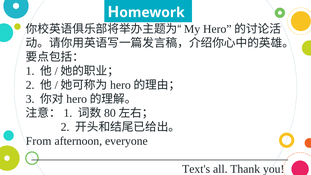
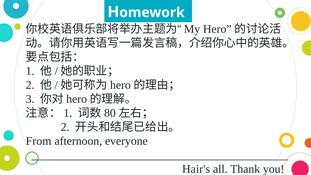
Text's: Text's -> Hair's
